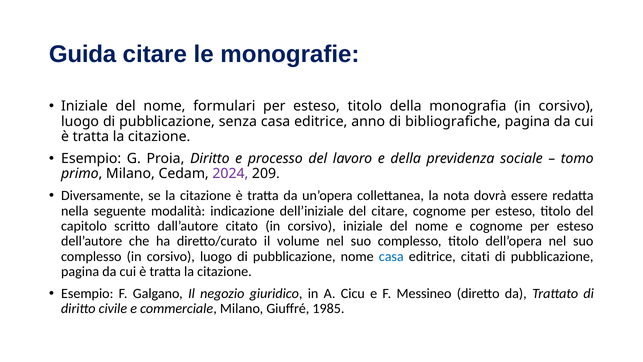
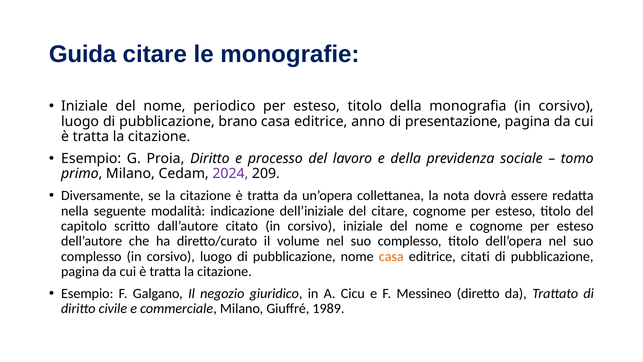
formulari: formulari -> periodico
senza: senza -> brano
bibliografiche: bibliografiche -> presentazione
casa at (391, 256) colour: blue -> orange
1985: 1985 -> 1989
